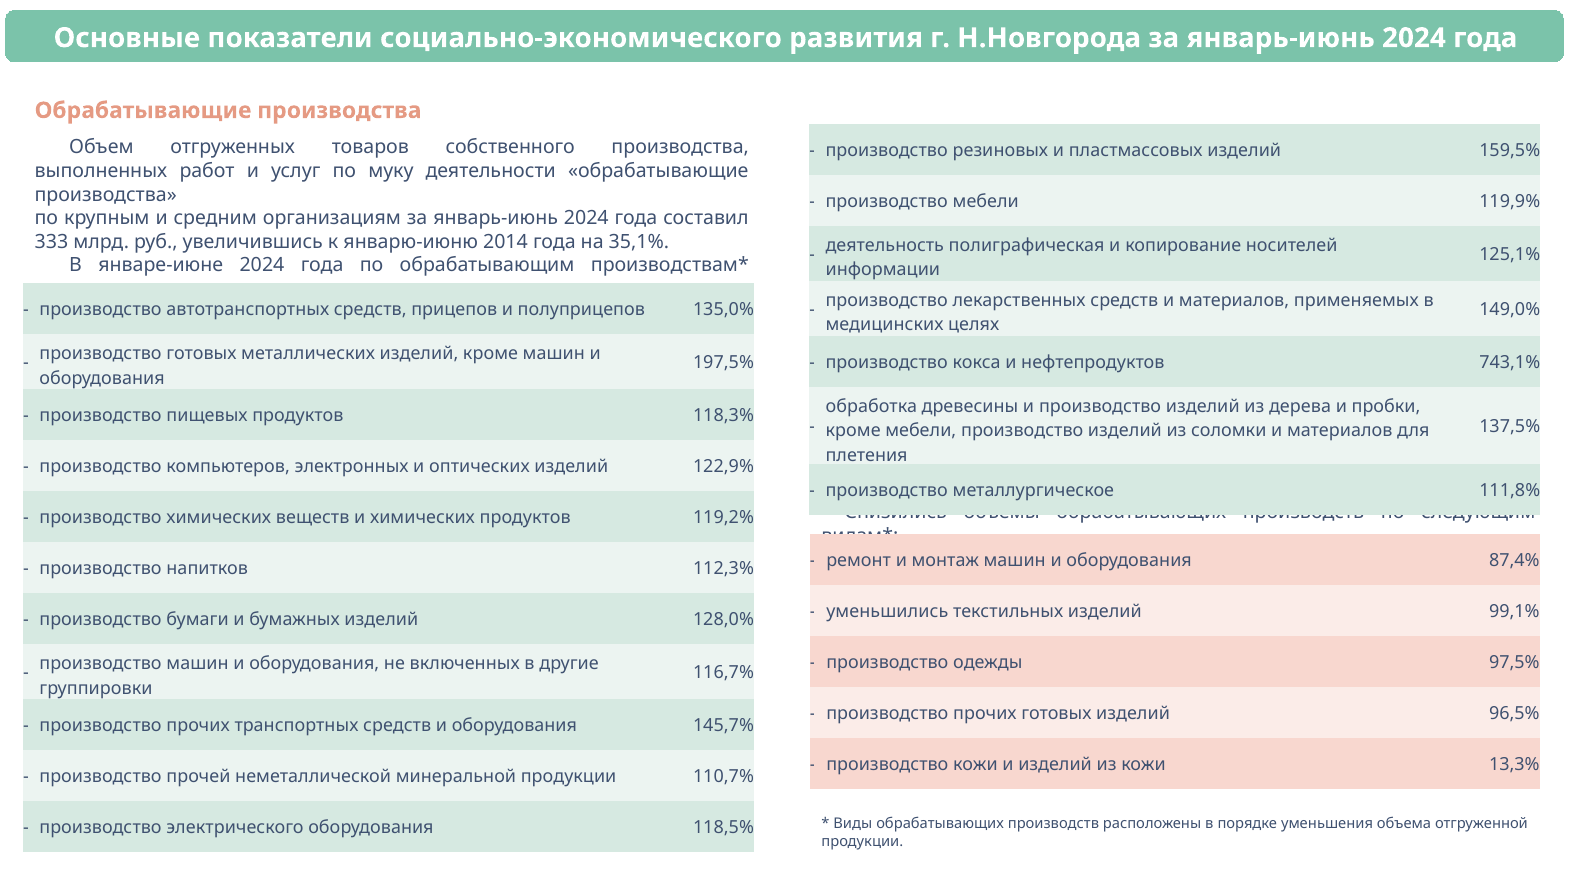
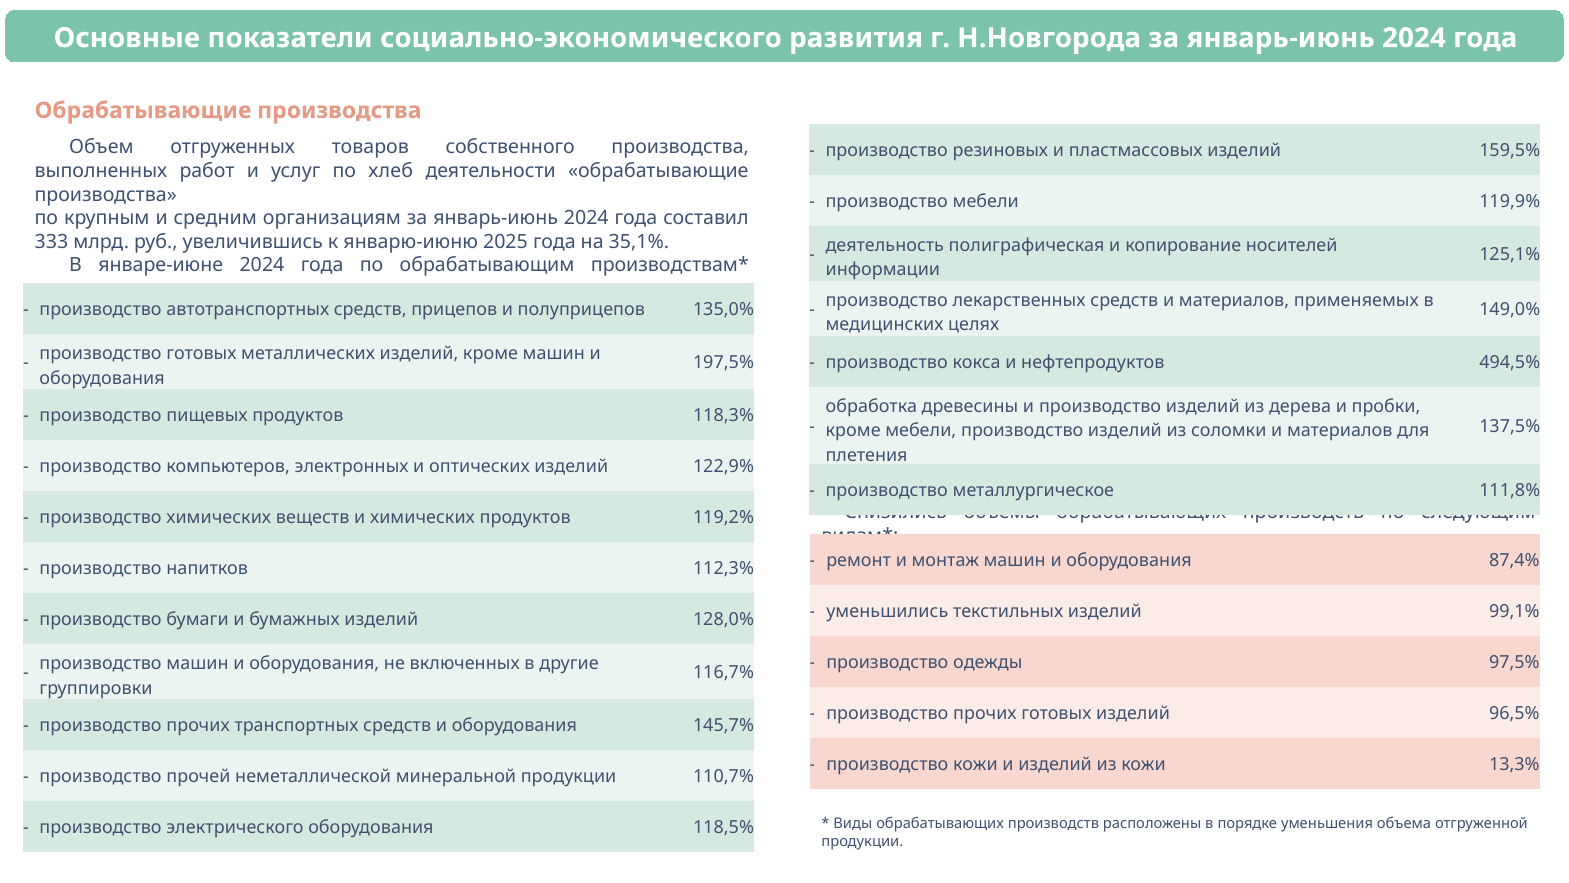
муку: муку -> хлеб
2014: 2014 -> 2025
743,1%: 743,1% -> 494,5%
